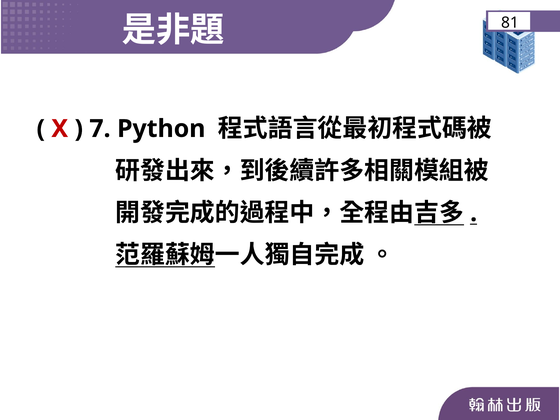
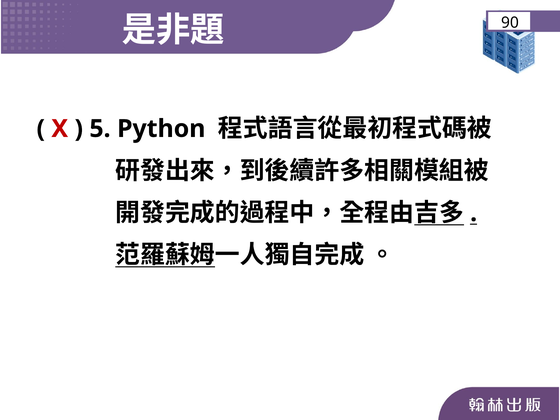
81: 81 -> 90
7: 7 -> 5
